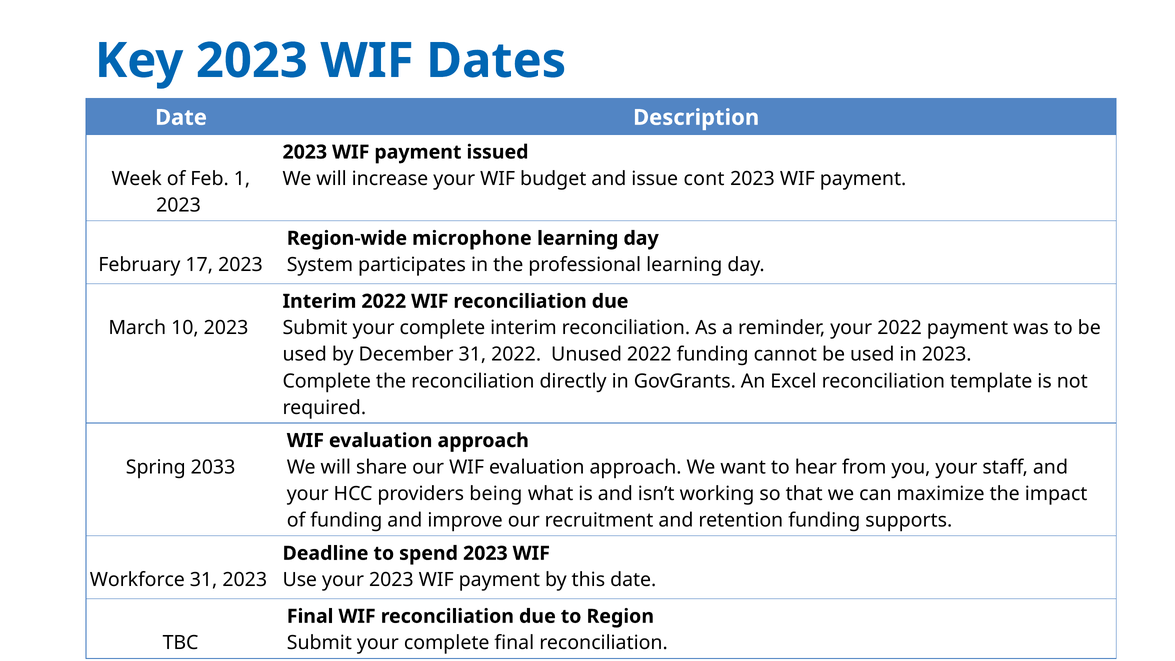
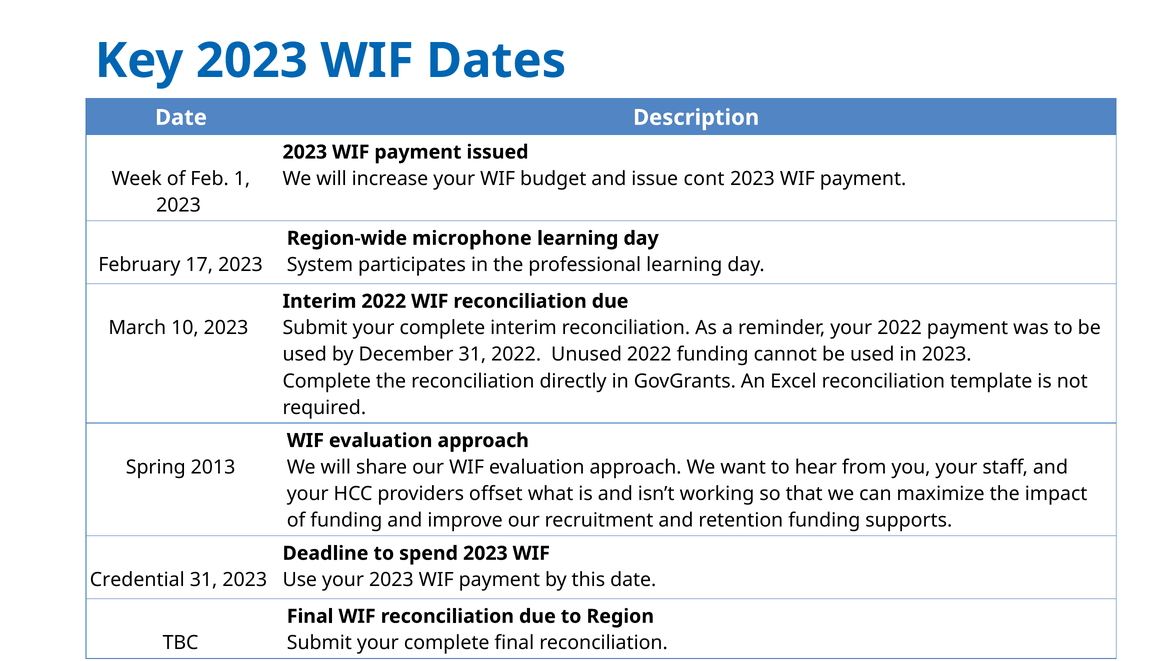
2033: 2033 -> 2013
being: being -> offset
Workforce: Workforce -> Credential
